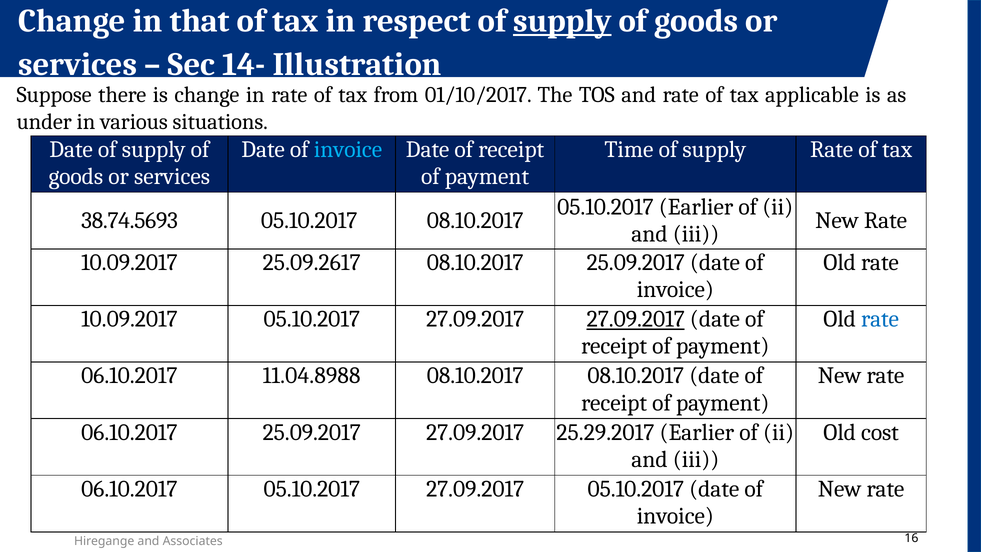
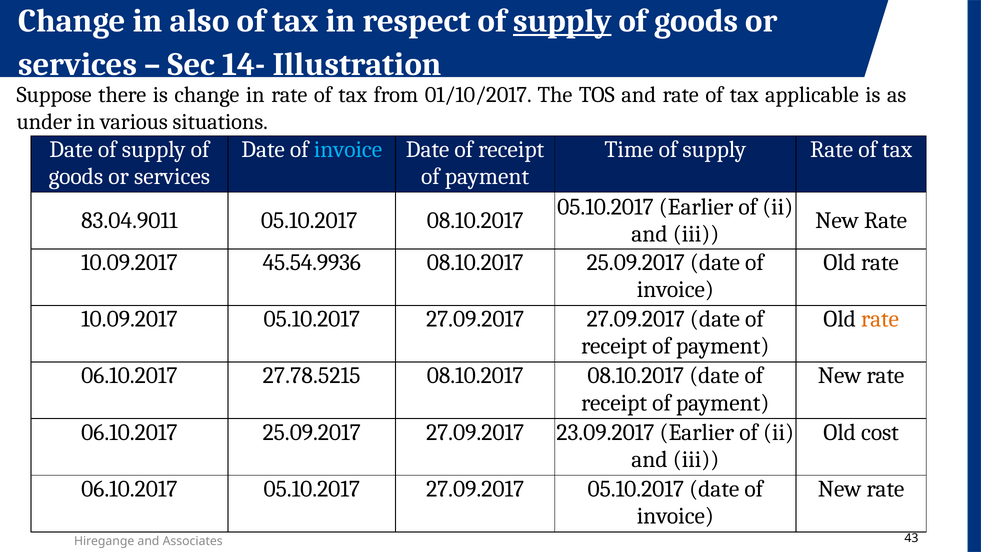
that: that -> also
38.74.5693: 38.74.5693 -> 83.04.9011
25.09.2617: 25.09.2617 -> 45.54.9936
27.09.2017 at (636, 319) underline: present -> none
rate at (880, 319) colour: blue -> orange
11.04.8988: 11.04.8988 -> 27.78.5215
25.29.2017: 25.29.2017 -> 23.09.2017
16: 16 -> 43
